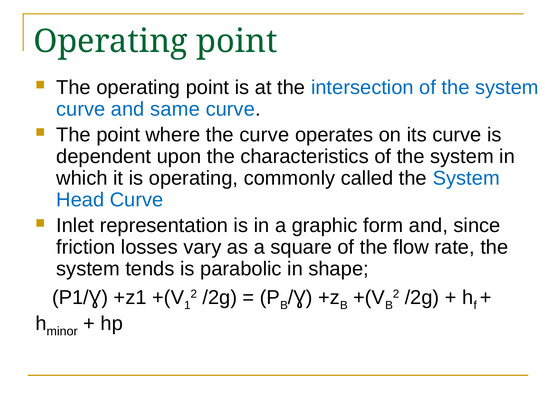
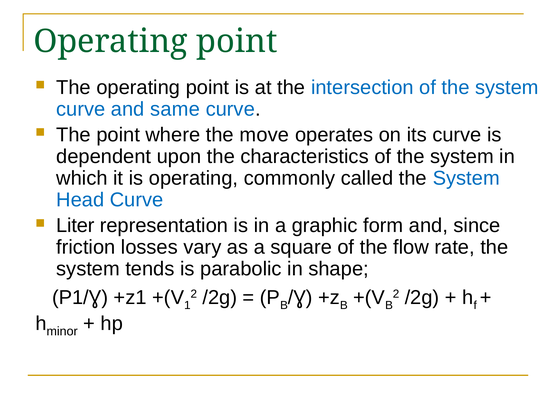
the curve: curve -> move
Inlet: Inlet -> Liter
